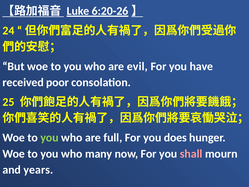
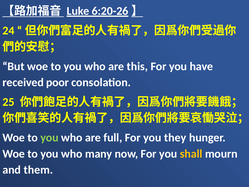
evil: evil -> this
does: does -> they
shall colour: pink -> yellow
years: years -> them
